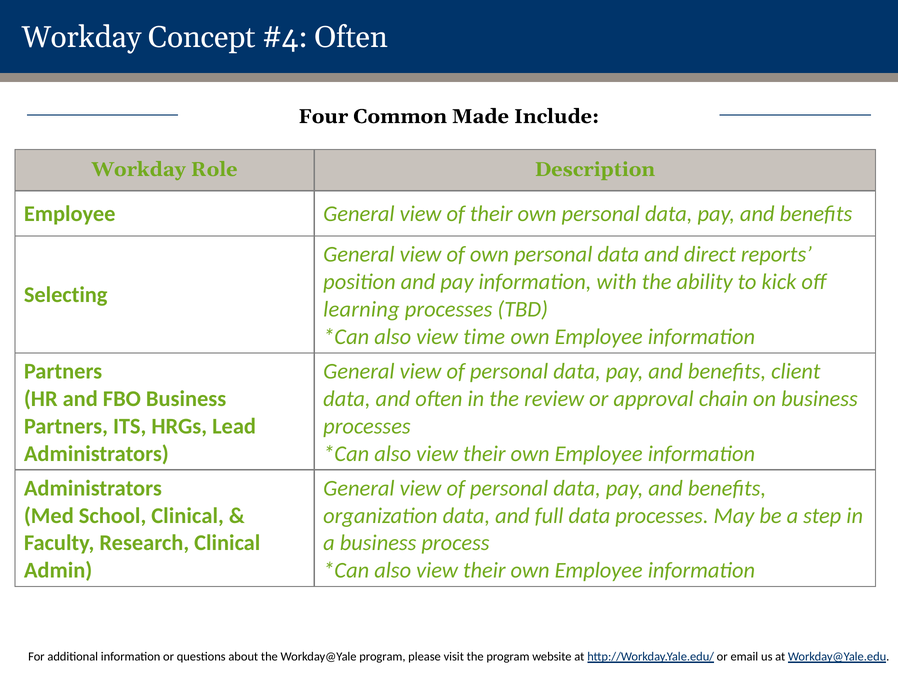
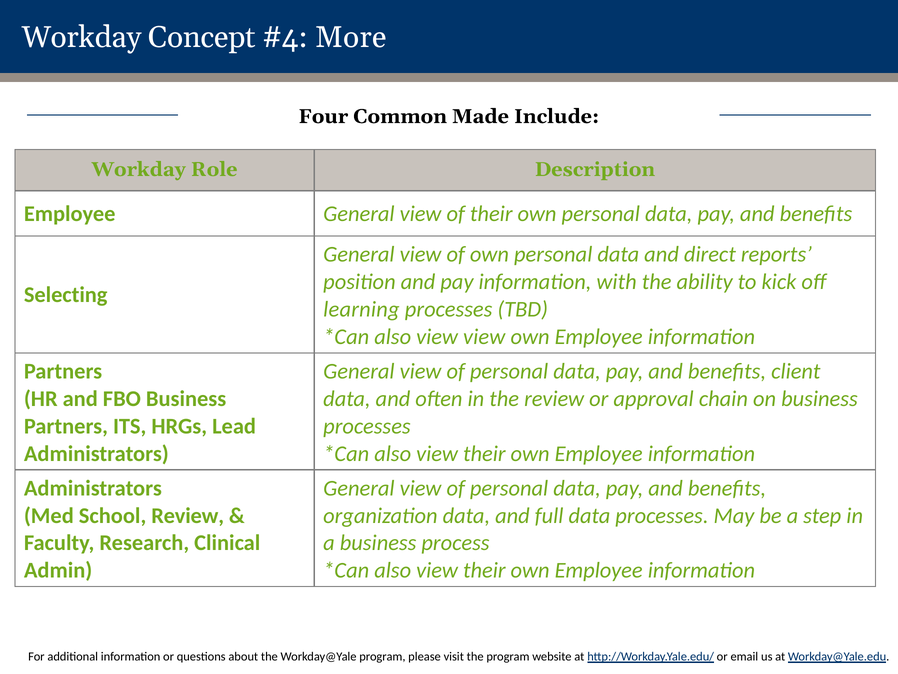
Often at (351, 37): Often -> More
view time: time -> view
School Clinical: Clinical -> Review
